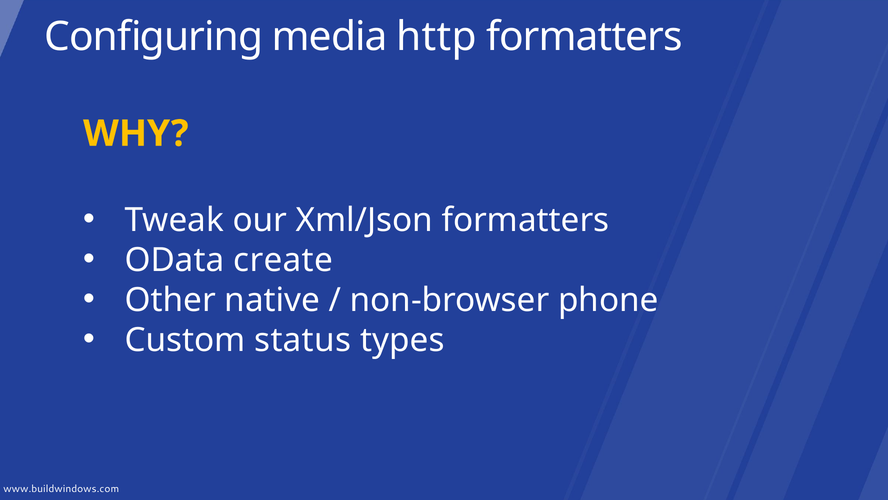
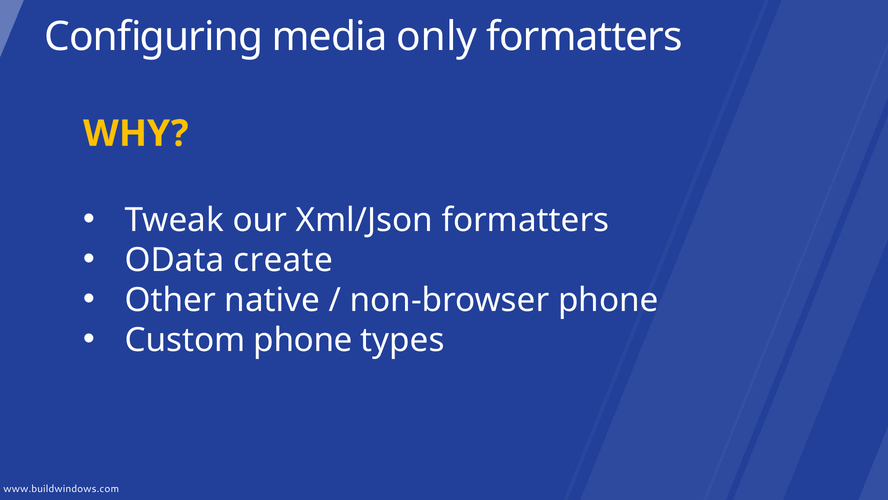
http: http -> only
Custom status: status -> phone
